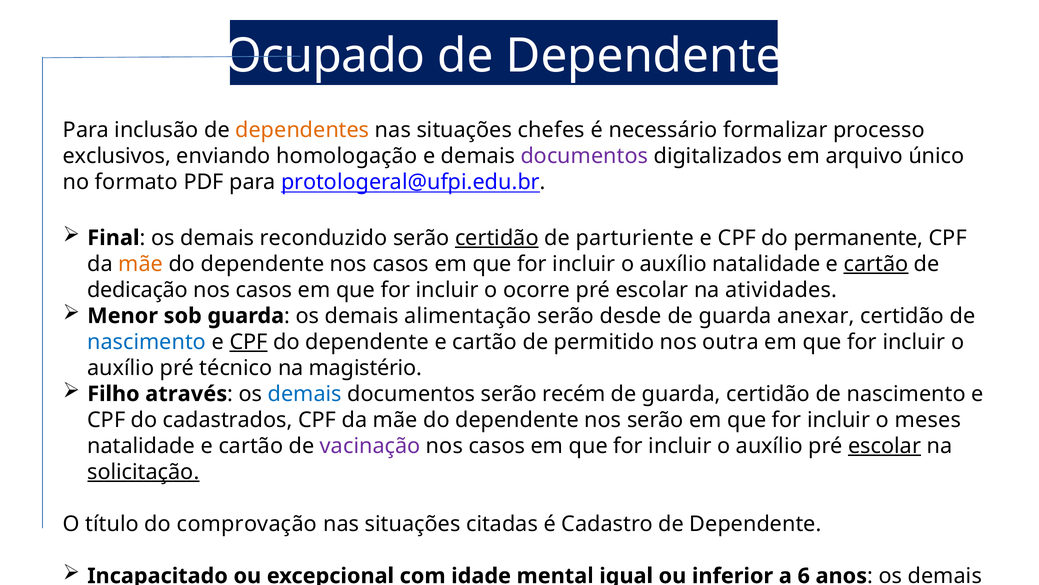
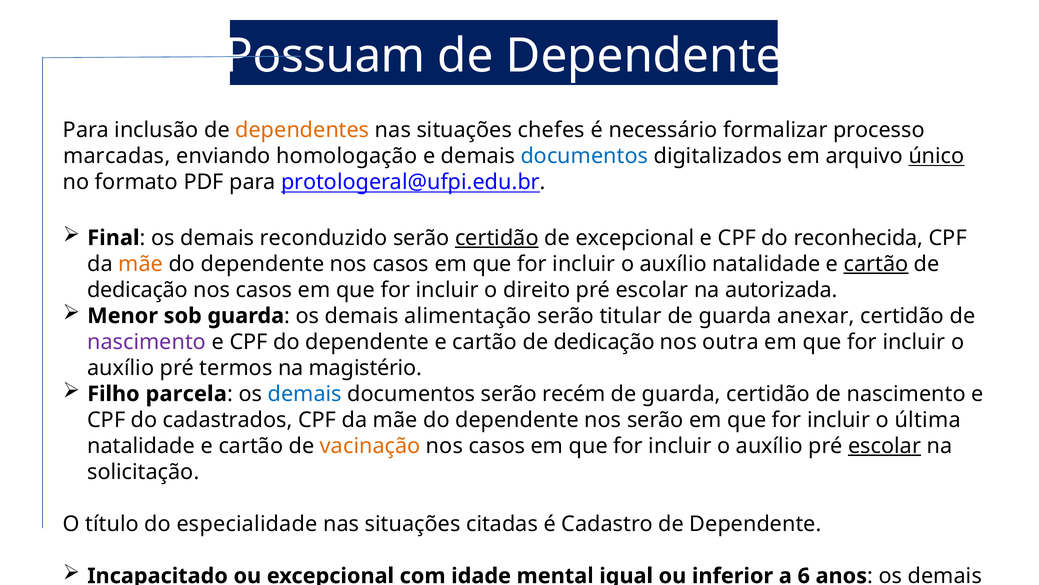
Ocupado: Ocupado -> Possuam
exclusivos: exclusivos -> marcadas
documentos at (584, 156) colour: purple -> blue
único underline: none -> present
de parturiente: parturiente -> excepcional
permanente: permanente -> reconhecida
ocorre: ocorre -> direito
atividades: atividades -> autorizada
desde: desde -> titular
nascimento at (147, 342) colour: blue -> purple
CPF at (249, 342) underline: present -> none
permitido at (604, 342): permitido -> dedicação
técnico: técnico -> termos
através: através -> parcela
meses: meses -> última
vacinação colour: purple -> orange
solicitação underline: present -> none
comprovação: comprovação -> especialidade
